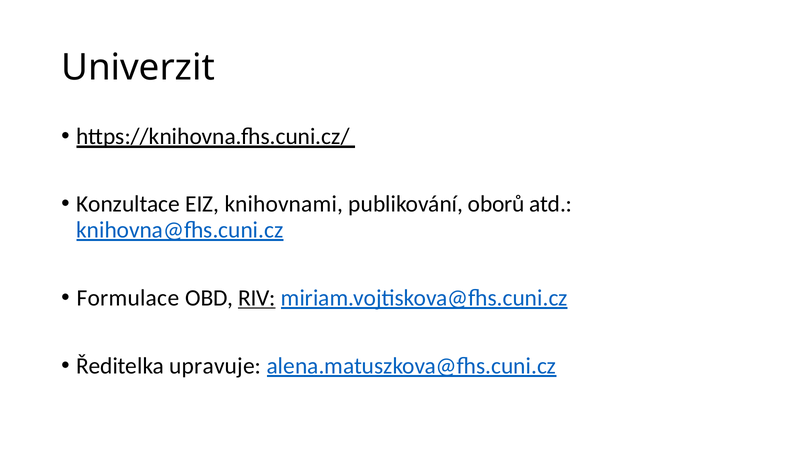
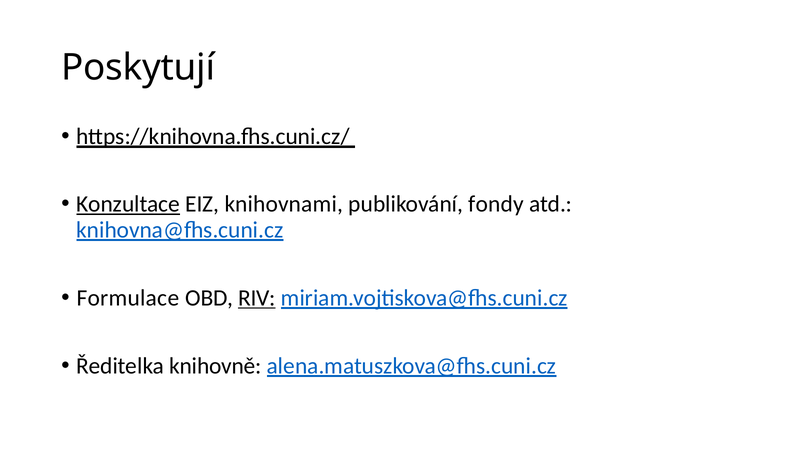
Univerzit: Univerzit -> Poskytují
Konzultace underline: none -> present
oborů: oborů -> fondy
upravuje: upravuje -> knihovně
